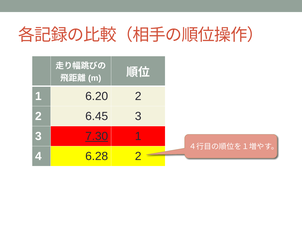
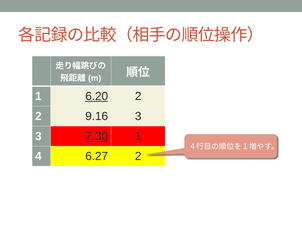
6.20 underline: none -> present
6.45: 6.45 -> 9.16
6.28: 6.28 -> 6.27
